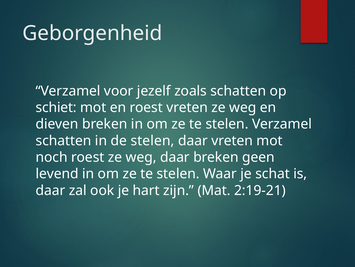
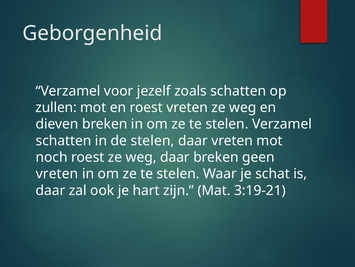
schiet: schiet -> zullen
levend at (57, 173): levend -> vreten
2:19-21: 2:19-21 -> 3:19-21
